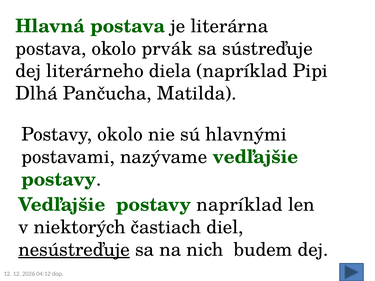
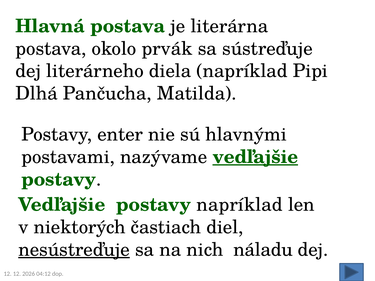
Postavy okolo: okolo -> enter
vedľajšie at (255, 157) underline: none -> present
budem: budem -> náladu
